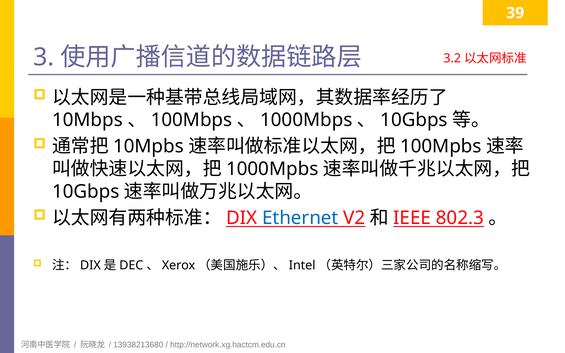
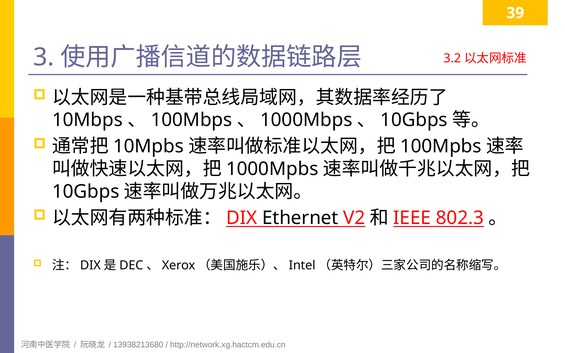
Ethernet colour: blue -> black
